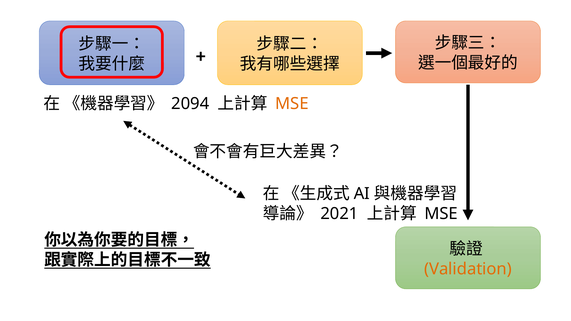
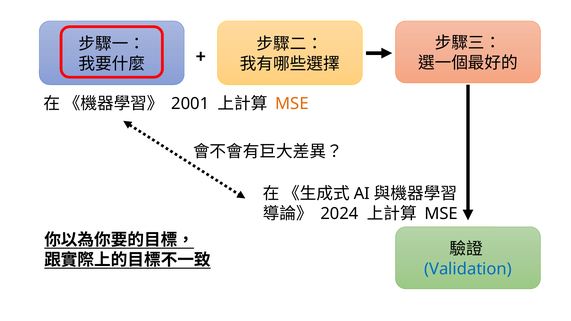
2094: 2094 -> 2001
2021: 2021 -> 2024
Validation colour: orange -> blue
